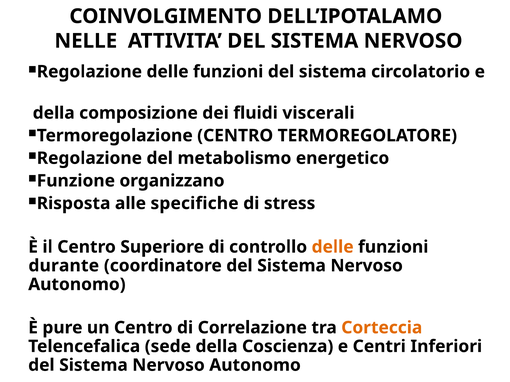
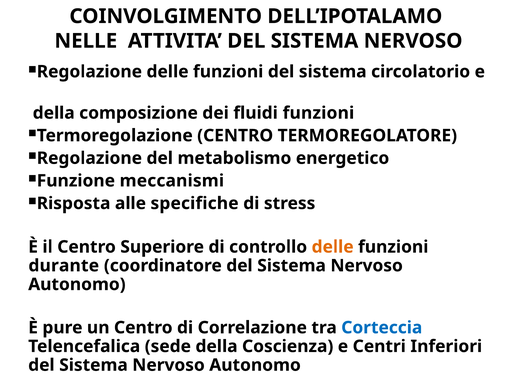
fluidi viscerali: viscerali -> funzioni
organizzano: organizzano -> meccanismi
Corteccia colour: orange -> blue
